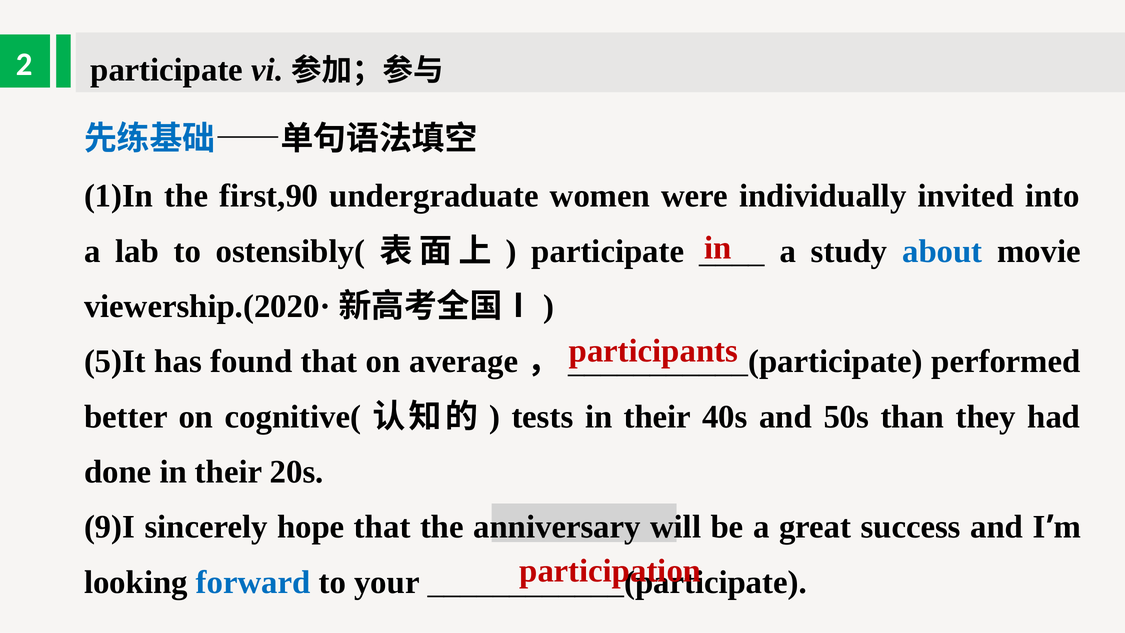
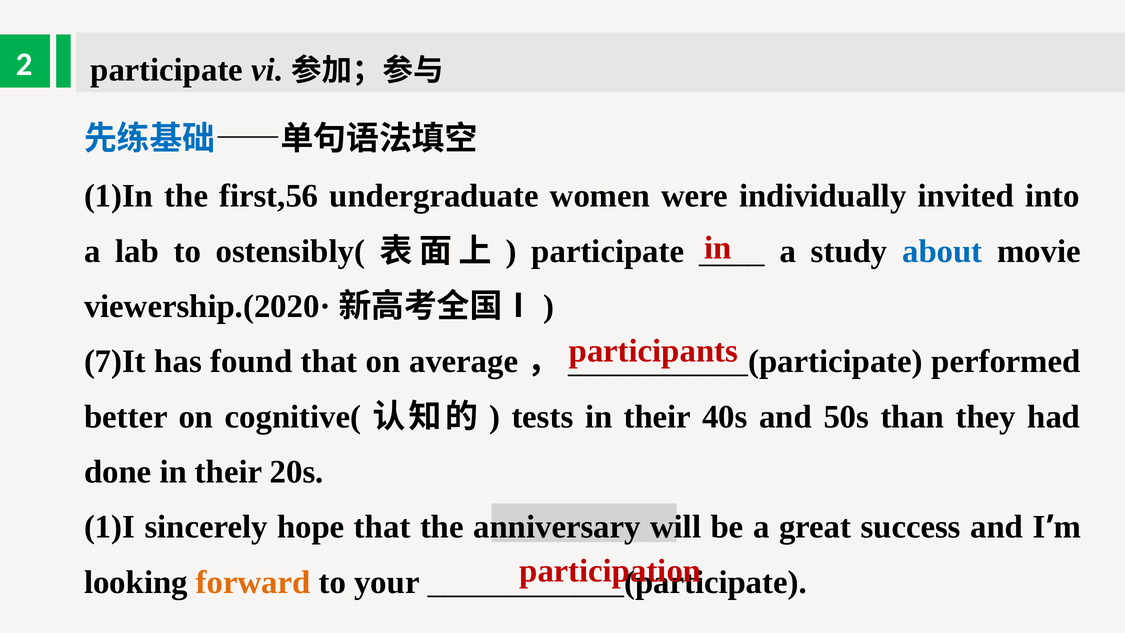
first,90: first,90 -> first,56
5)It: 5)It -> 7)It
9)I: 9)I -> 1)I
forward colour: blue -> orange
